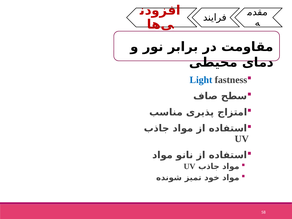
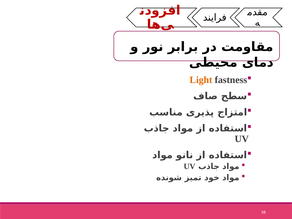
Light colour: blue -> orange
